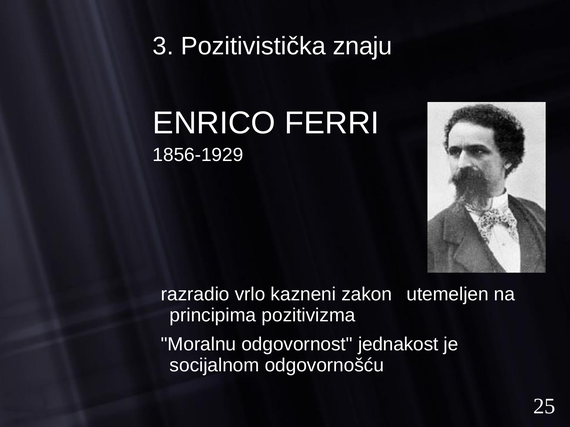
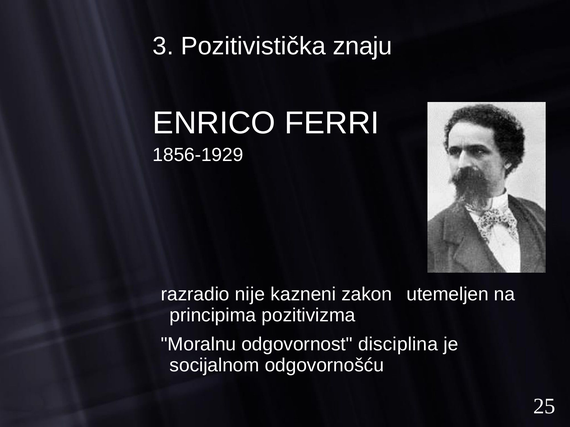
vrlo: vrlo -> nije
jednakost: jednakost -> disciplina
